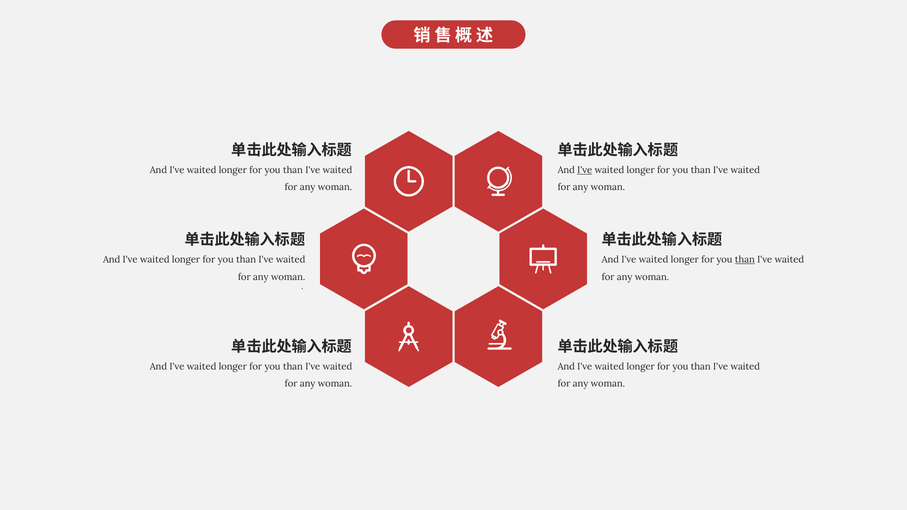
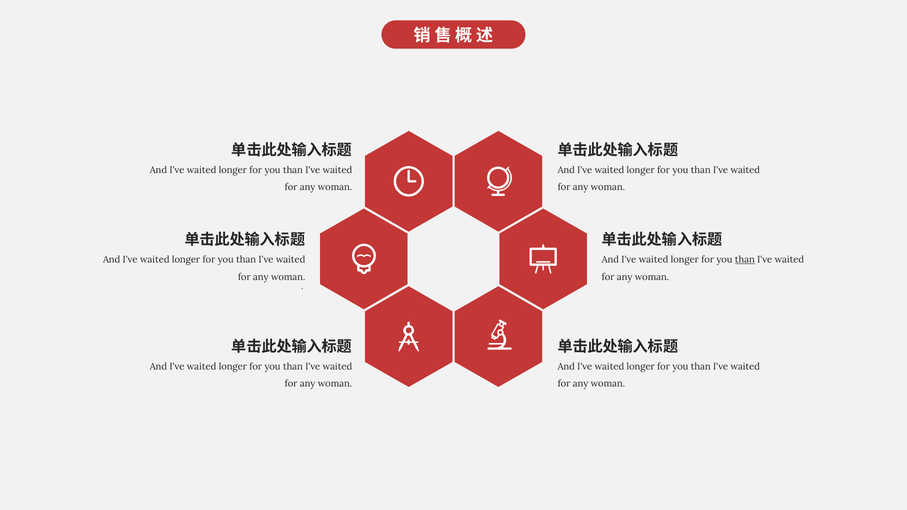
I've at (585, 170) underline: present -> none
